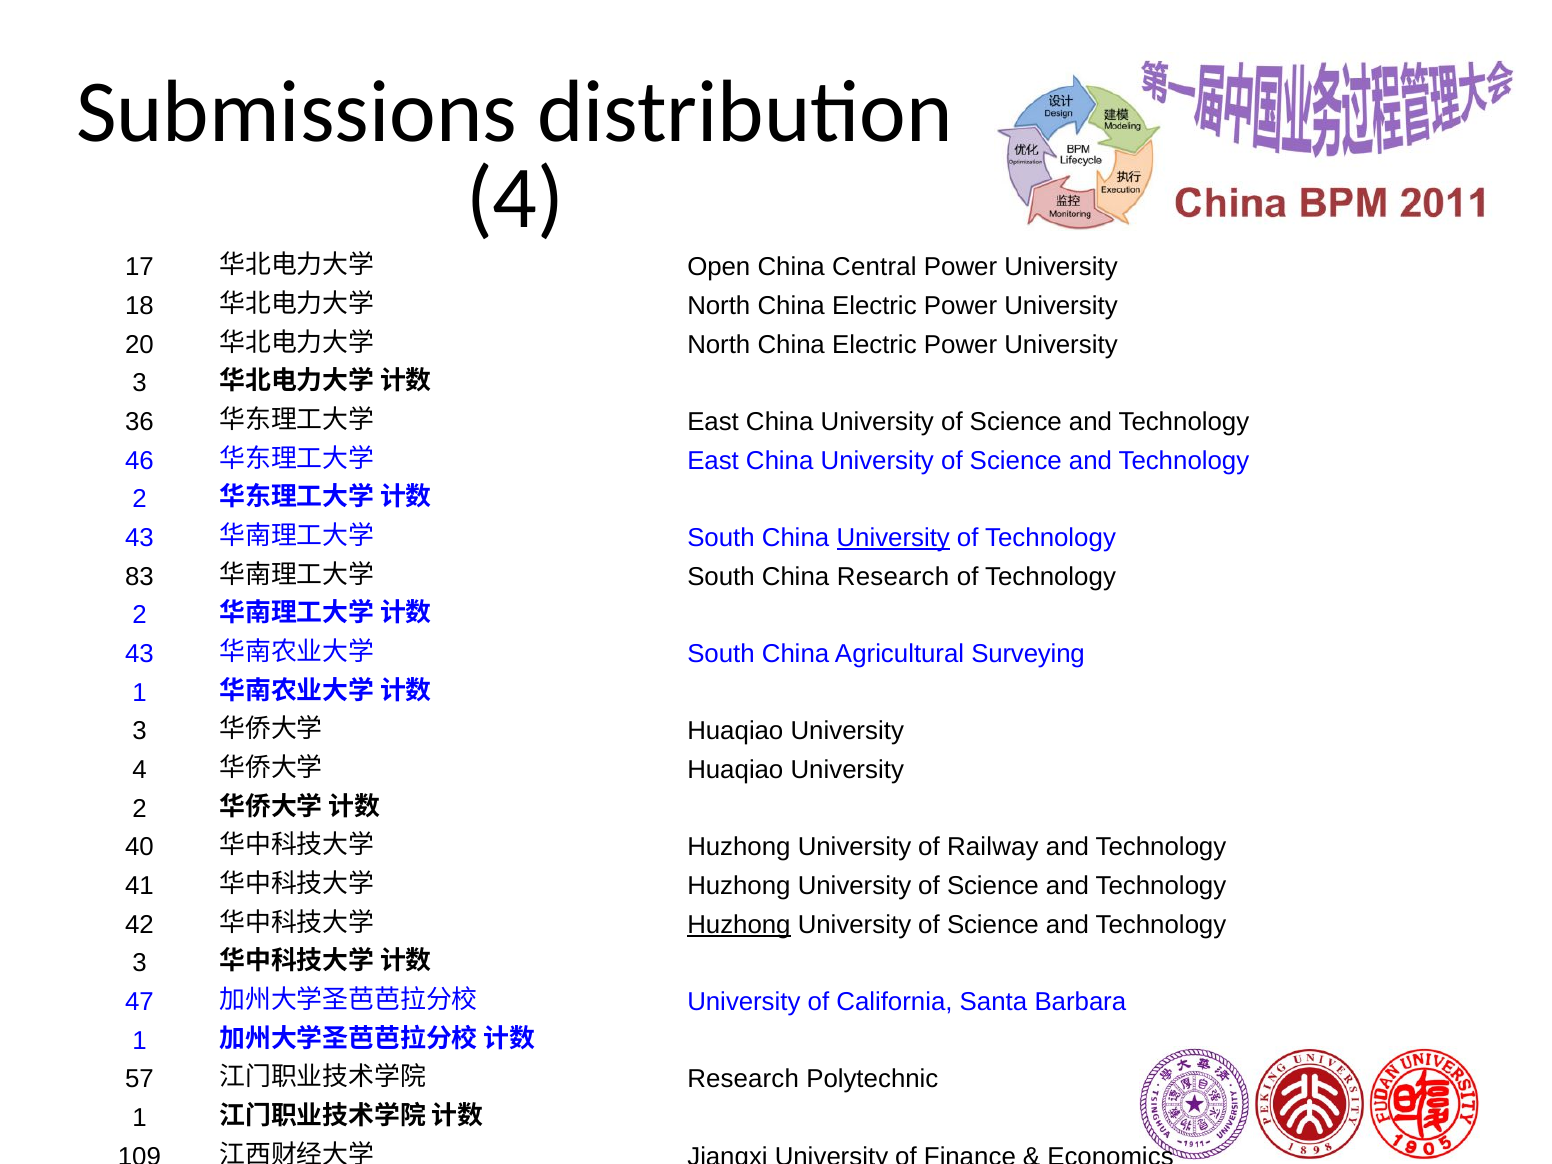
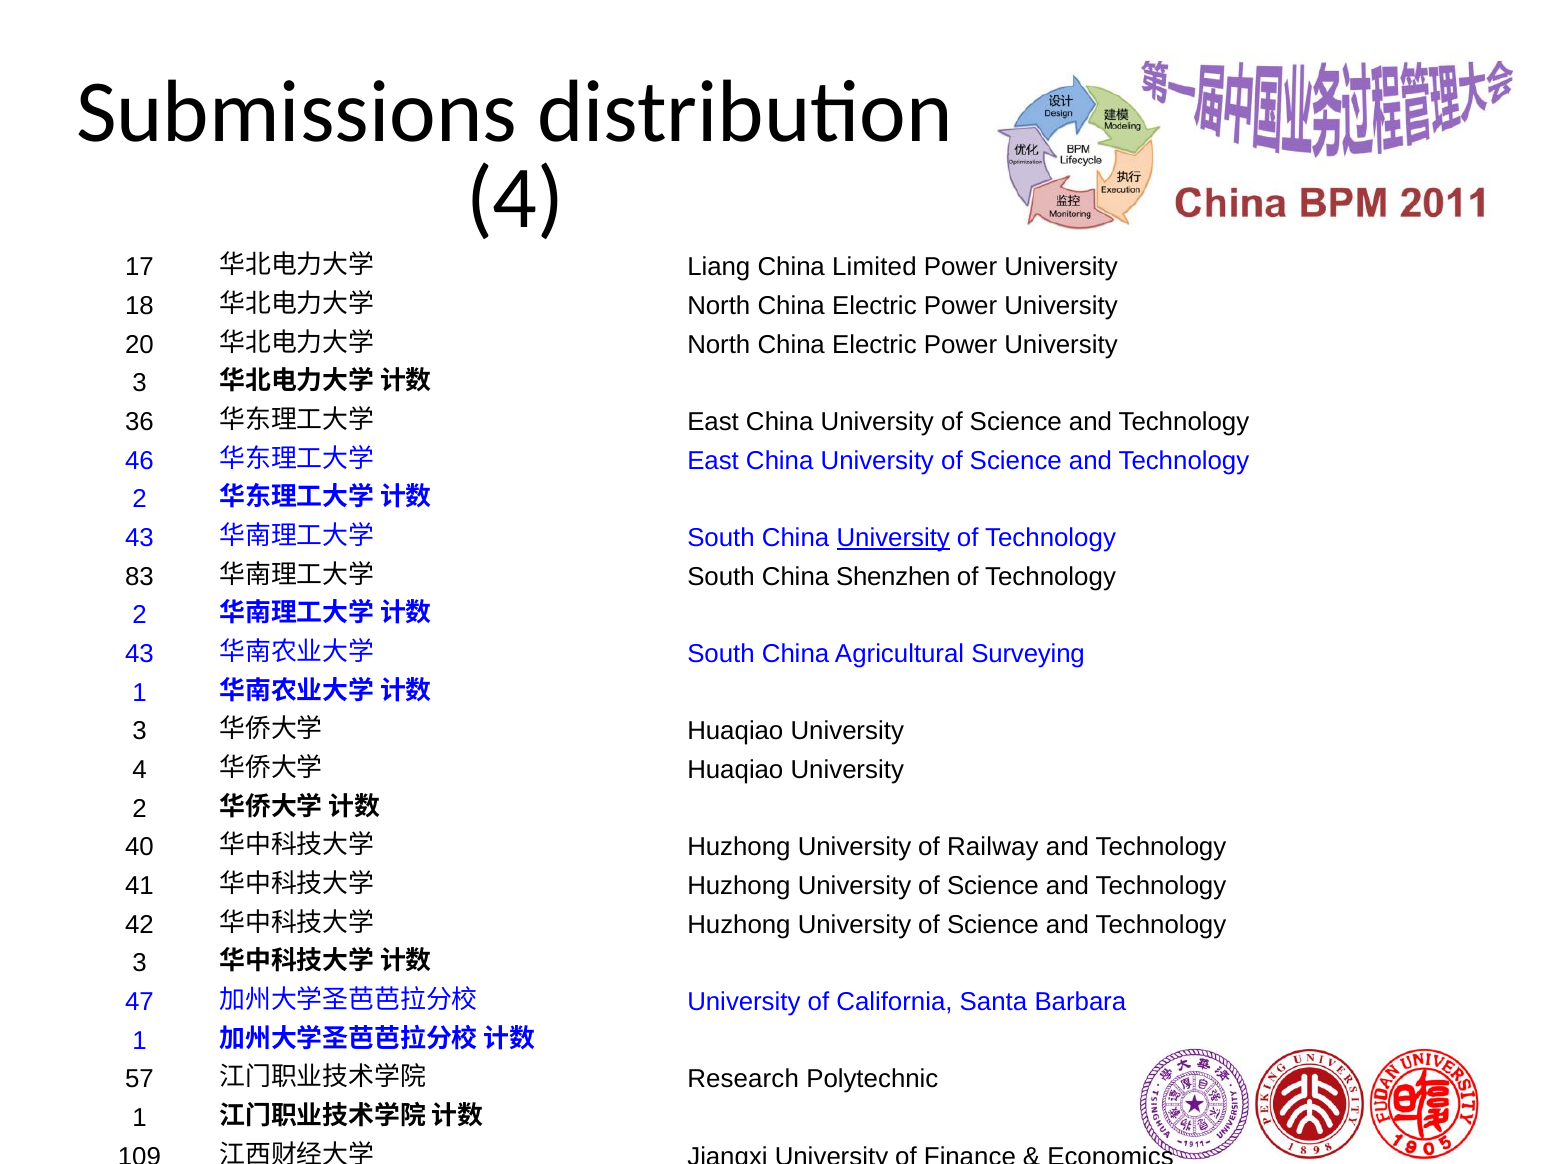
Open: Open -> Liang
Central: Central -> Limited
China Research: Research -> Shenzhen
Huzhong at (739, 925) underline: present -> none
